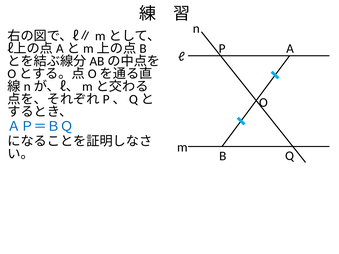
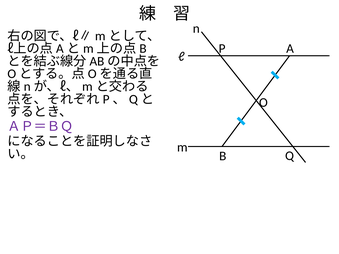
ＡＰ＝ＢＱ colour: blue -> purple
